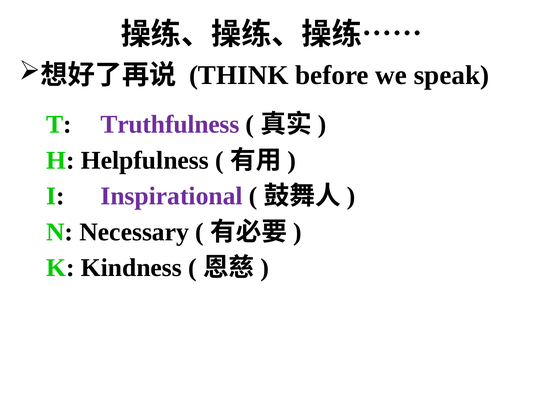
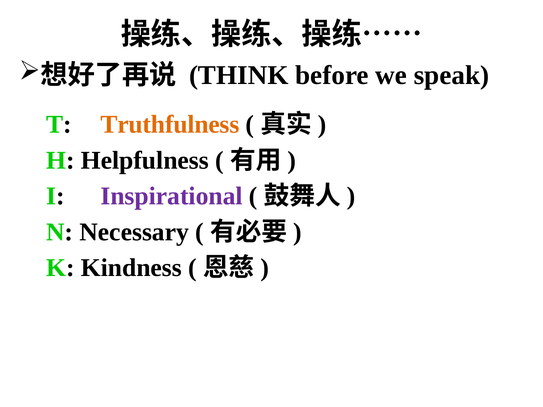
Truthfulness colour: purple -> orange
